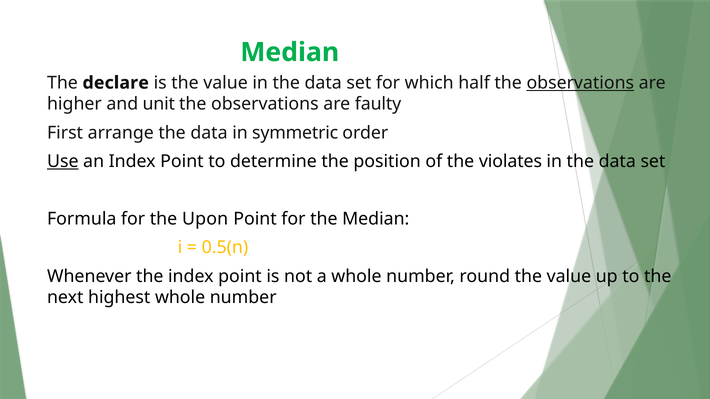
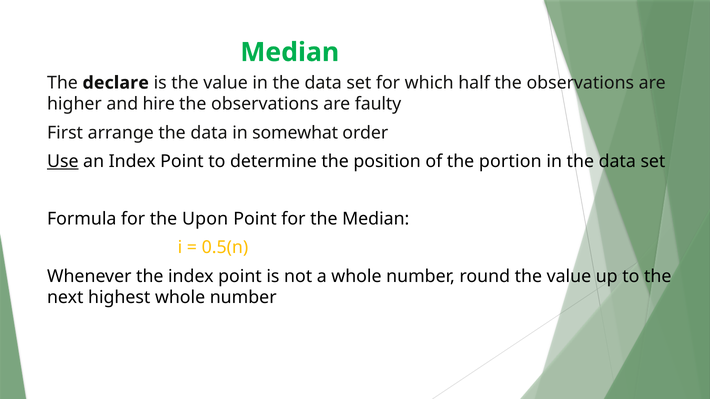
observations at (580, 83) underline: present -> none
unit: unit -> hire
symmetric: symmetric -> somewhat
violates: violates -> portion
